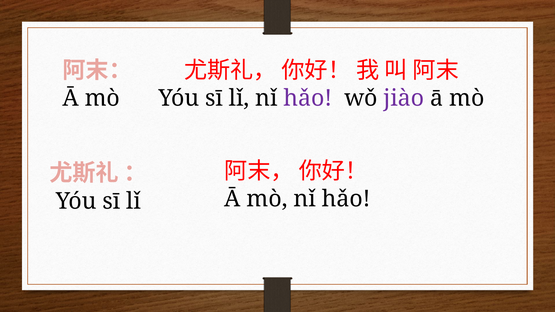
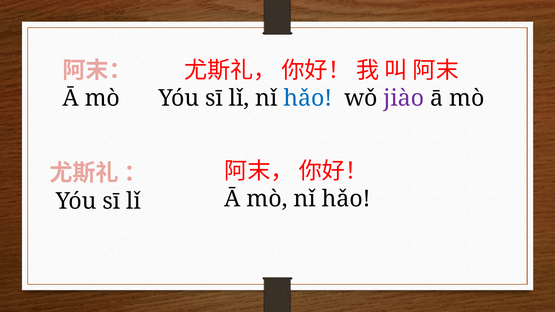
hǎo at (308, 98) colour: purple -> blue
